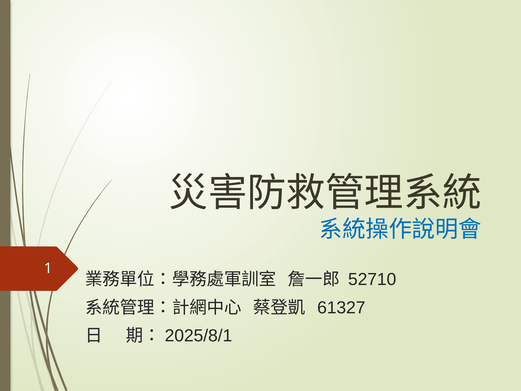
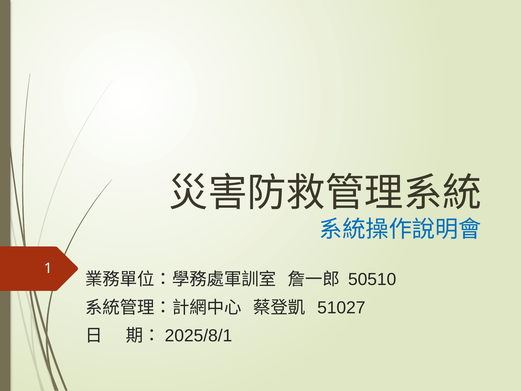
52710: 52710 -> 50510
61327: 61327 -> 51027
